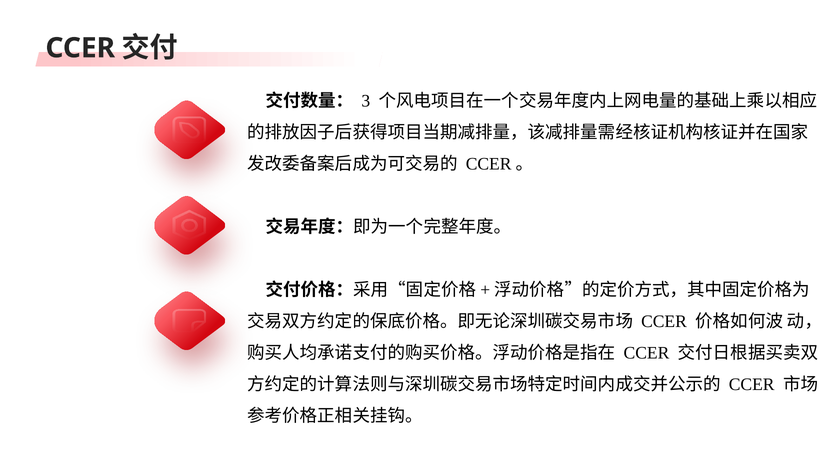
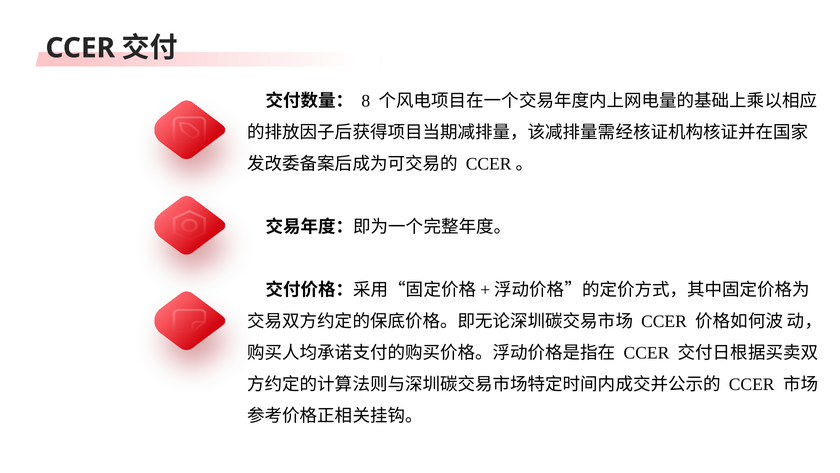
3: 3 -> 8
